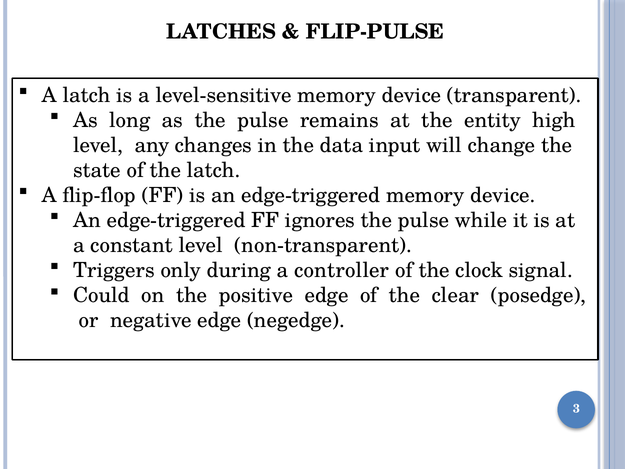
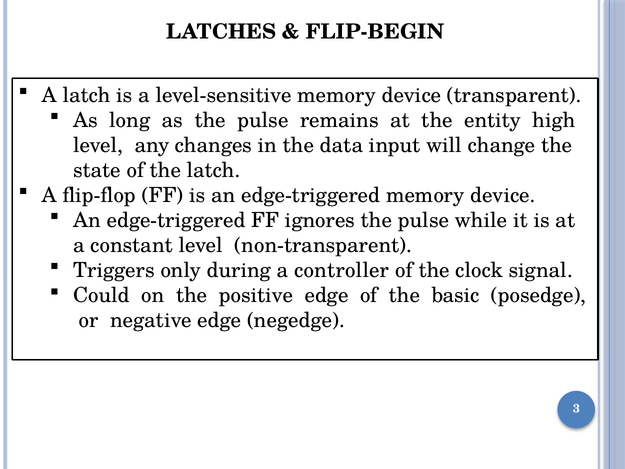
FLIP-PULSE: FLIP-PULSE -> FLIP-BEGIN
clear: clear -> basic
